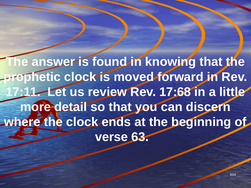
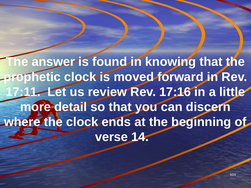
17:68: 17:68 -> 17:16
63: 63 -> 14
